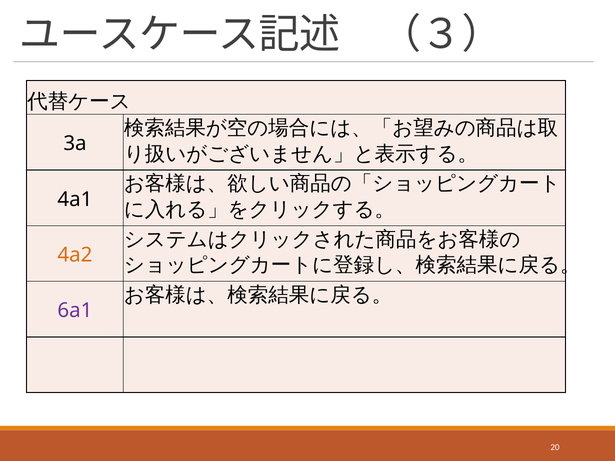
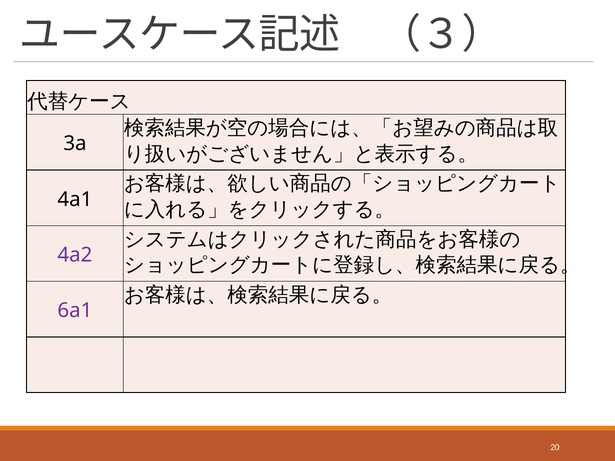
4a2 colour: orange -> purple
